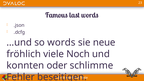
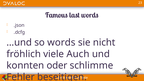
neue: neue -> nicht
Noch: Noch -> Auch
